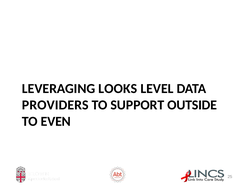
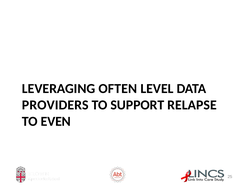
LOOKS: LOOKS -> OFTEN
OUTSIDE: OUTSIDE -> RELAPSE
